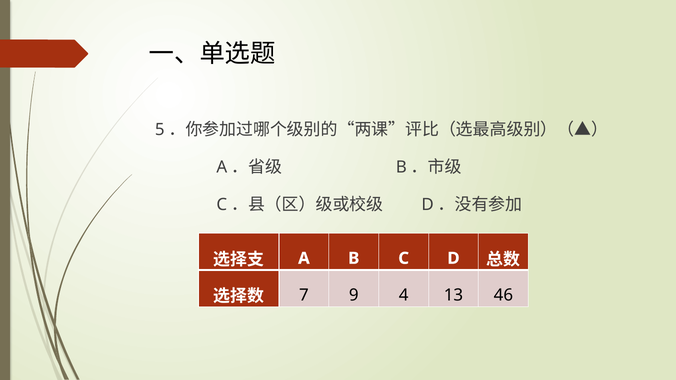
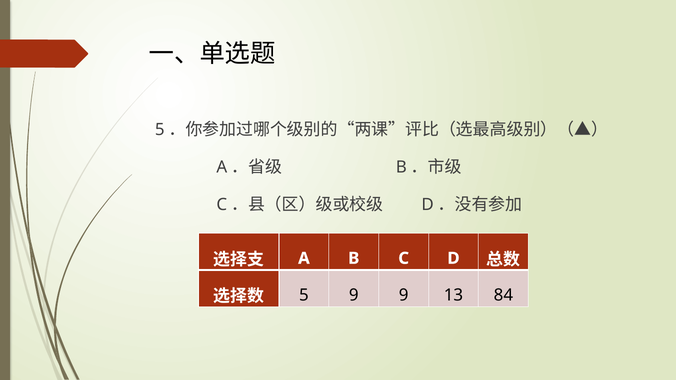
7 at (304, 295): 7 -> 5
9 4: 4 -> 9
46: 46 -> 84
